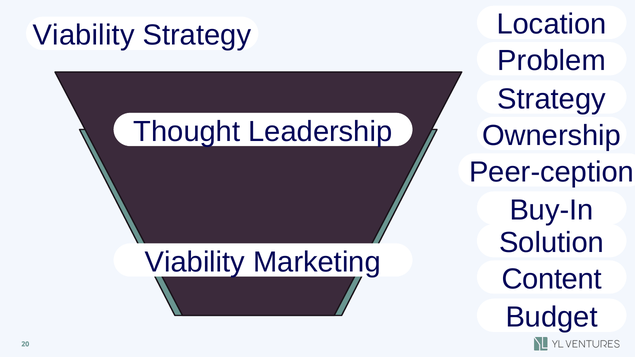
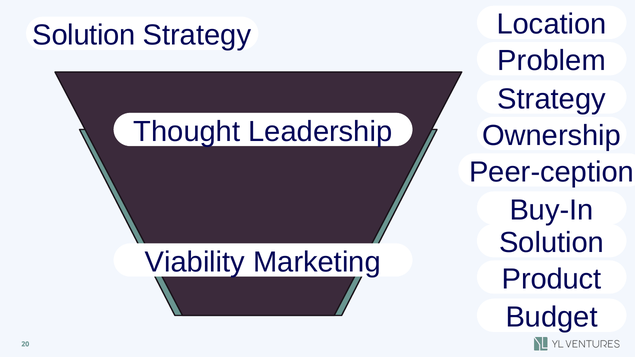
Viability at (84, 35): Viability -> Solution
Content: Content -> Product
